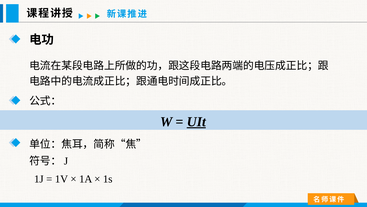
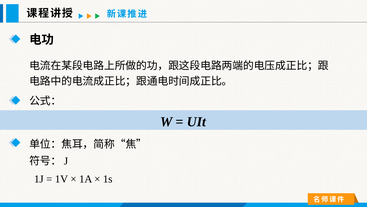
UIt underline: present -> none
